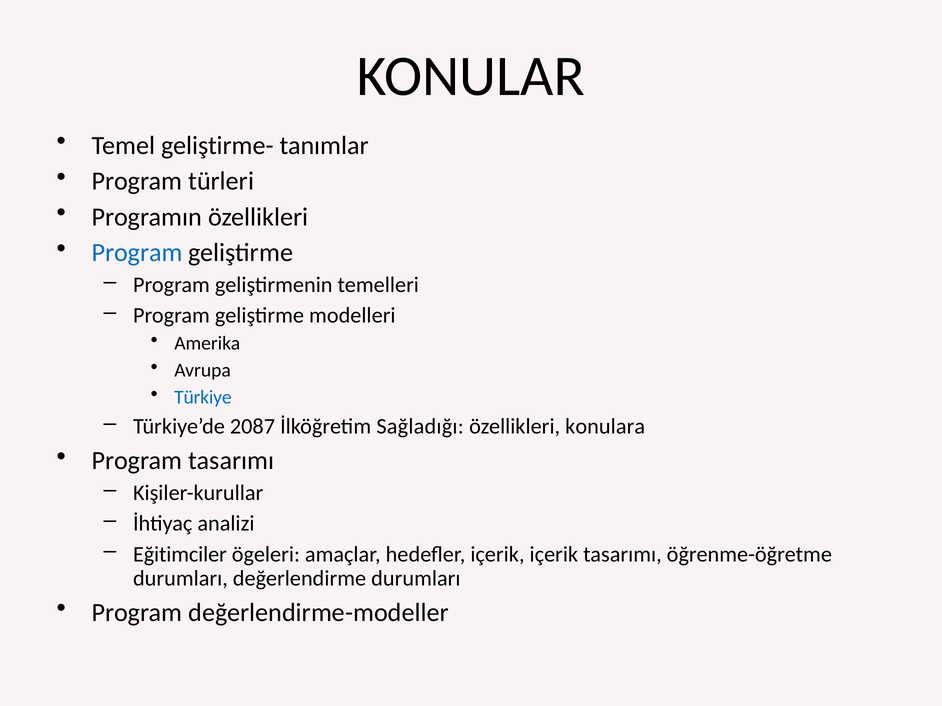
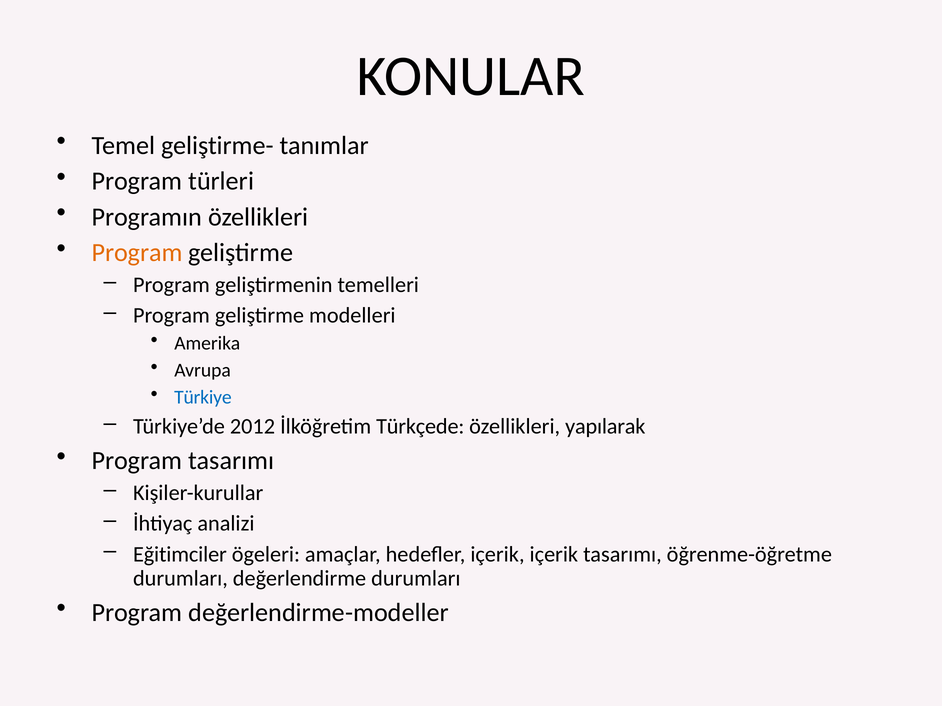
Program at (137, 253) colour: blue -> orange
2087: 2087 -> 2012
Sağladığı: Sağladığı -> Türkçede
konulara: konulara -> yapılarak
